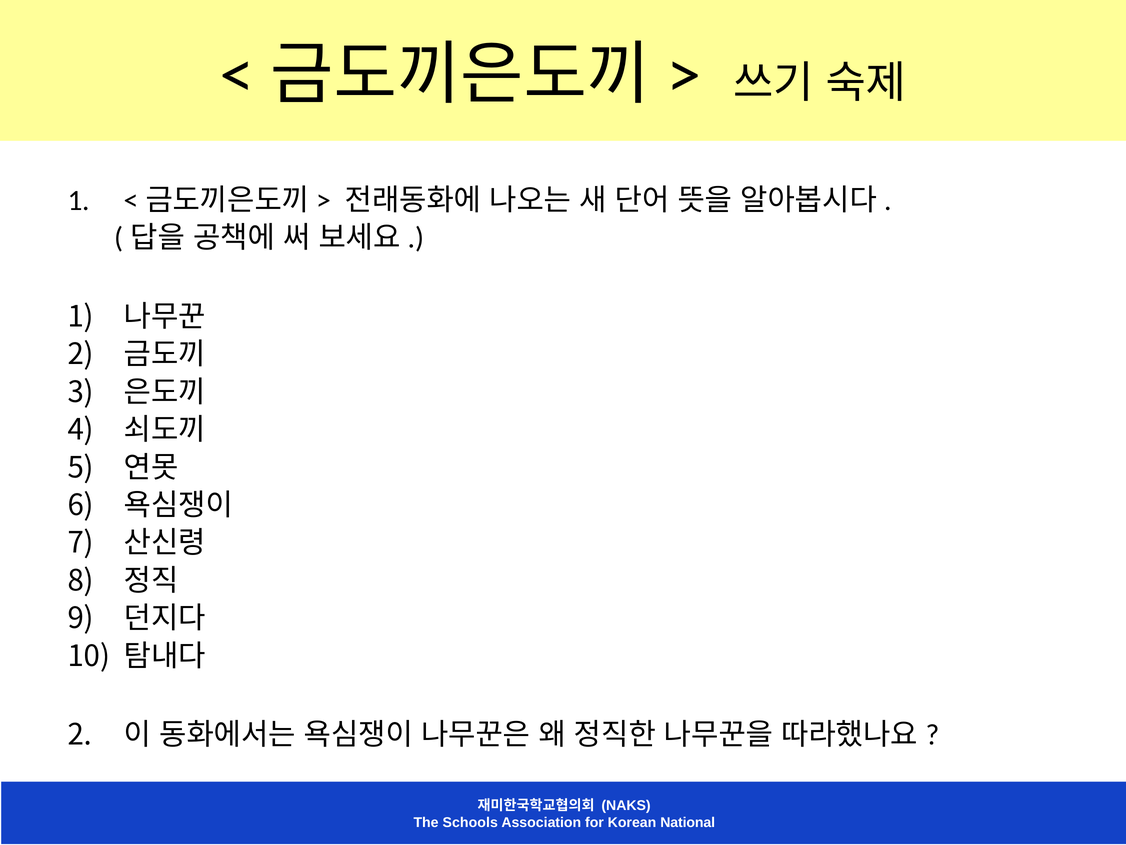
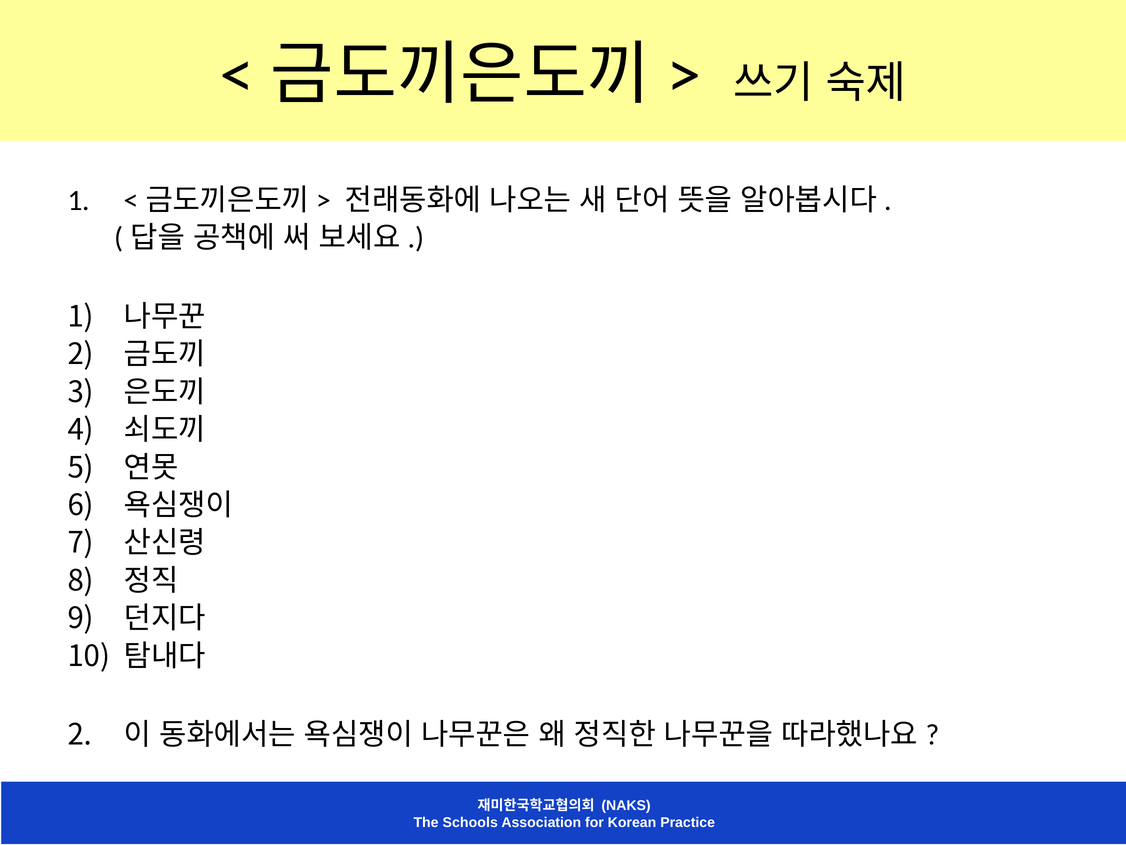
National: National -> Practice
